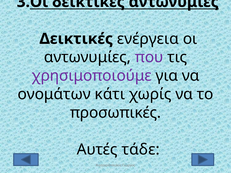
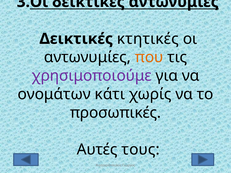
ενέργεια: ενέργεια -> κτητικές
που colour: purple -> orange
τάδε: τάδε -> τους
